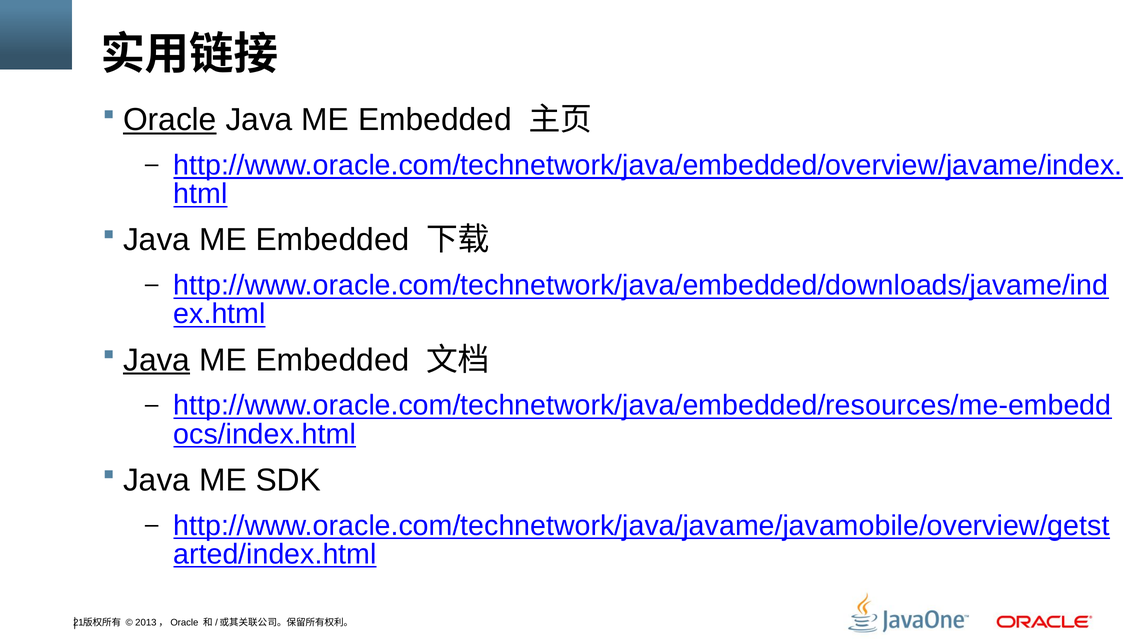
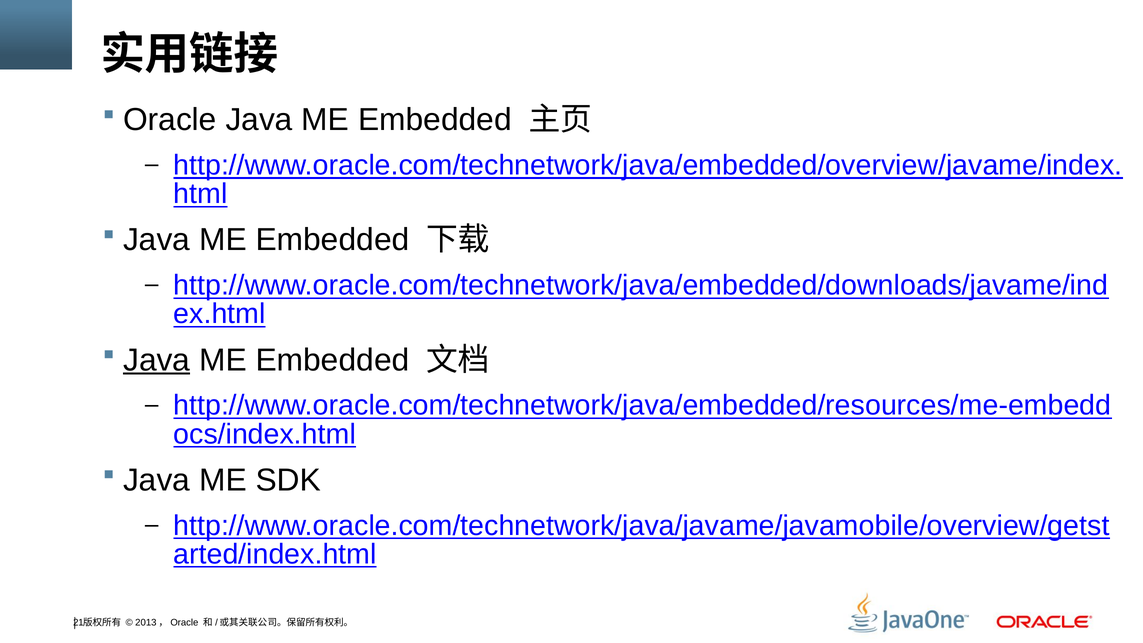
Oracle underline: present -> none
